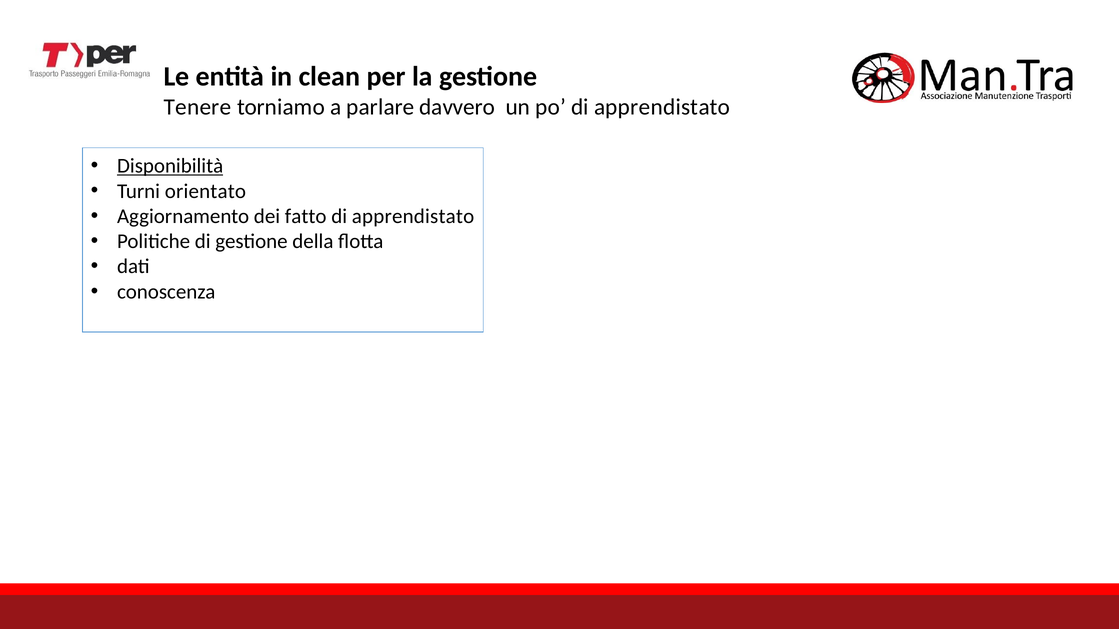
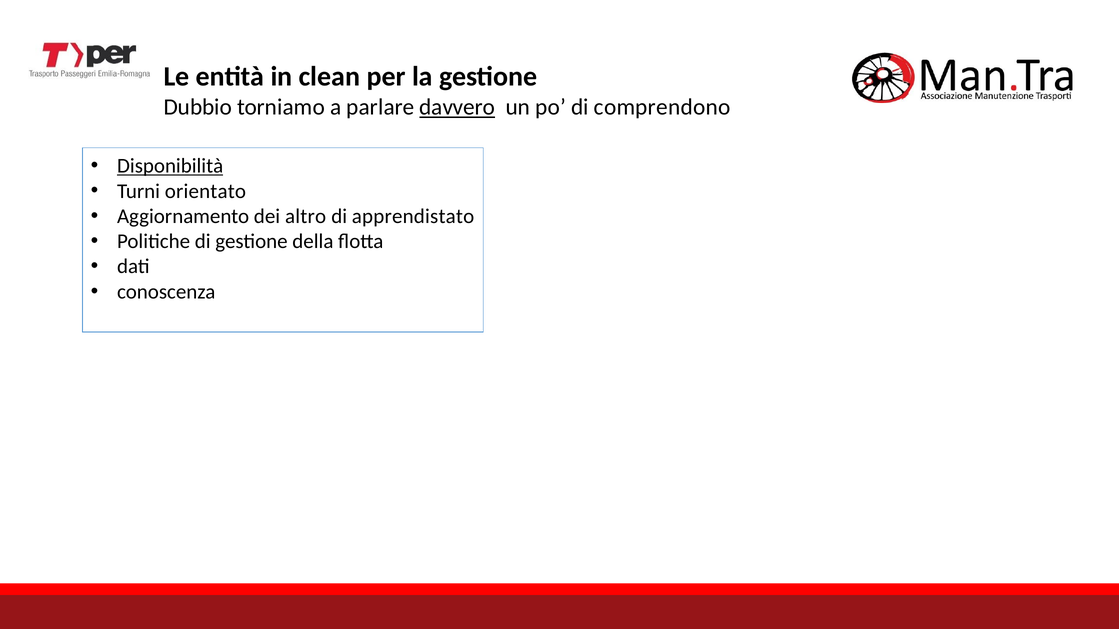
Tenere: Tenere -> Dubbio
davvero underline: none -> present
po di apprendistato: apprendistato -> comprendono
fatto: fatto -> altro
